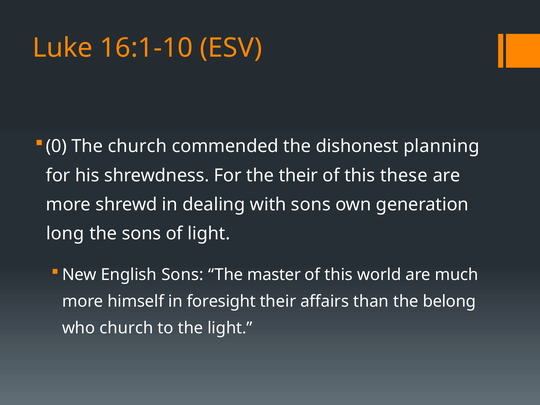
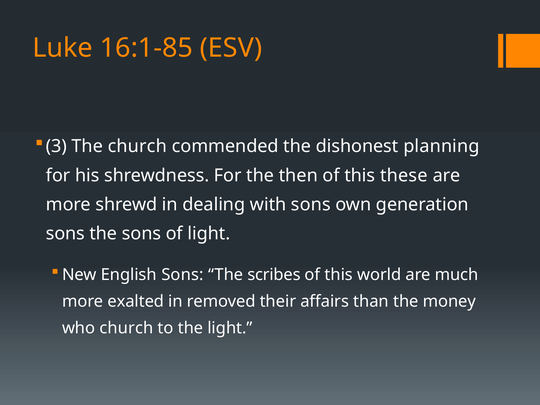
16:1-10: 16:1-10 -> 16:1-85
0: 0 -> 3
the their: their -> then
long at (65, 234): long -> sons
master: master -> scribes
himself: himself -> exalted
foresight: foresight -> removed
belong: belong -> money
